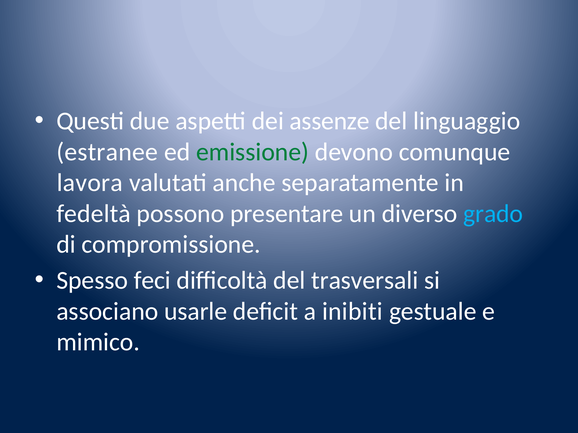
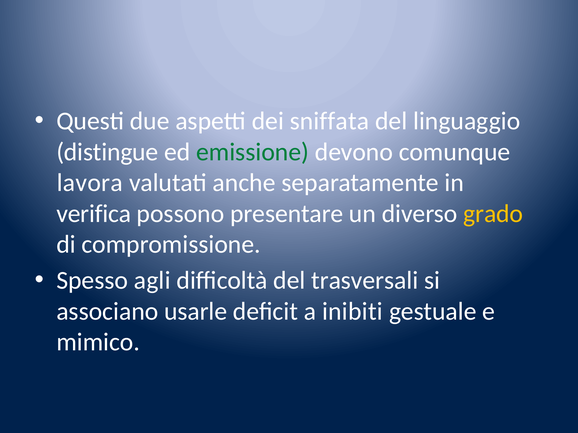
assenze: assenze -> sniffata
estranee: estranee -> distingue
fedeltà: fedeltà -> verifica
grado colour: light blue -> yellow
feci: feci -> agli
